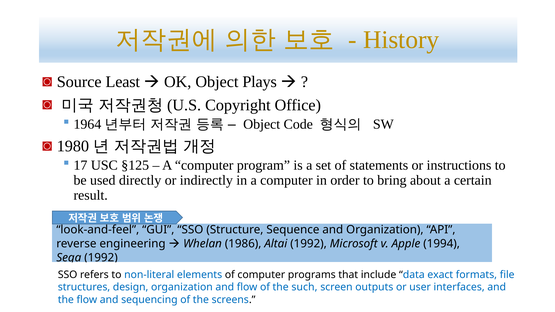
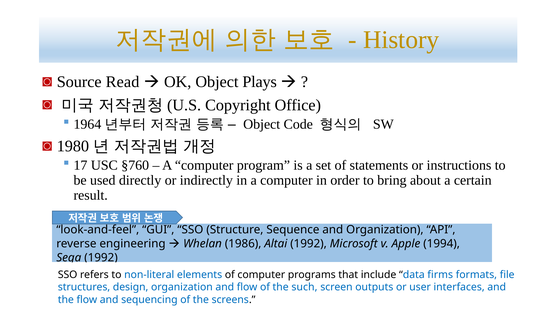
Least: Least -> Read
§125: §125 -> §760
exact: exact -> firms
